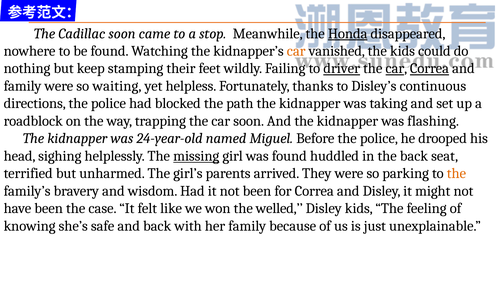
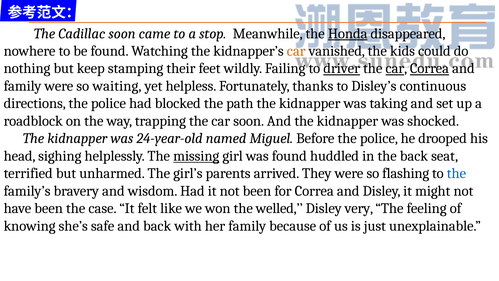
flashing: flashing -> shocked
parking: parking -> flashing
the at (456, 173) colour: orange -> blue
Disley kids: kids -> very
